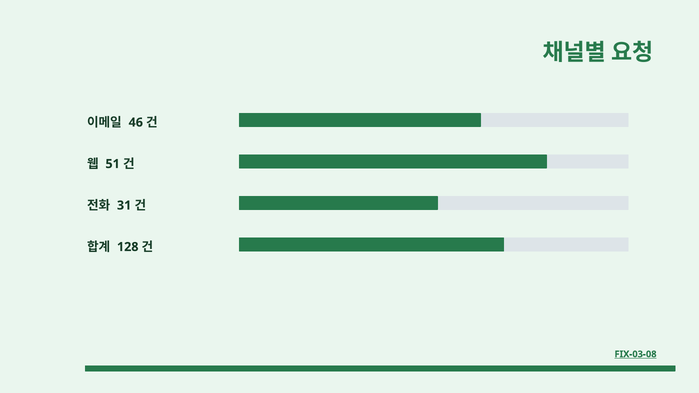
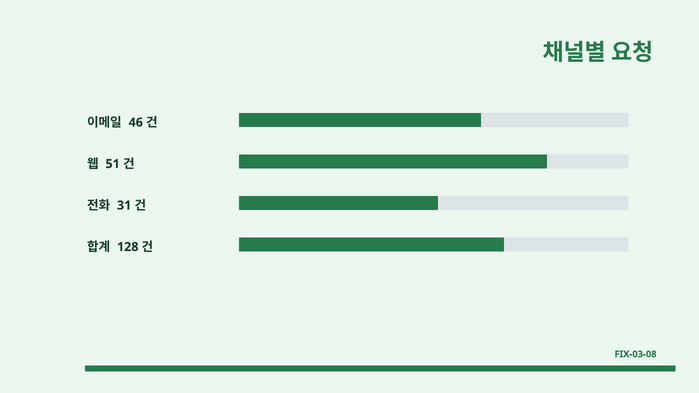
FIX-03-08 underline: present -> none
